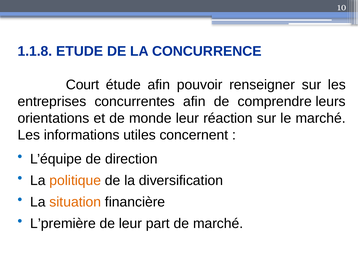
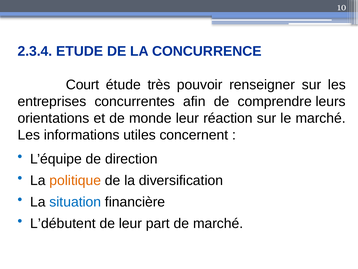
1.1.8: 1.1.8 -> 2.3.4
étude afin: afin -> très
situation colour: orange -> blue
L’première: L’première -> L’débutent
